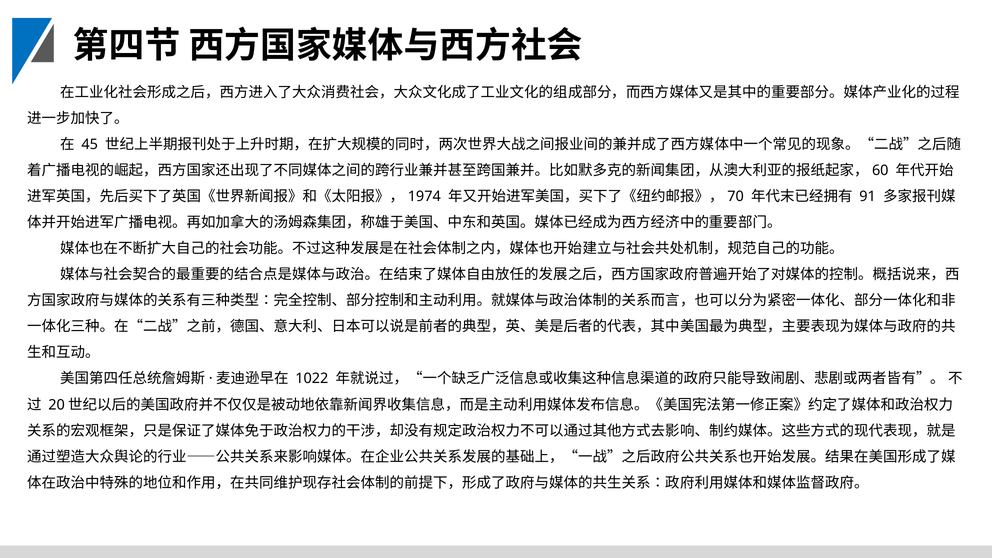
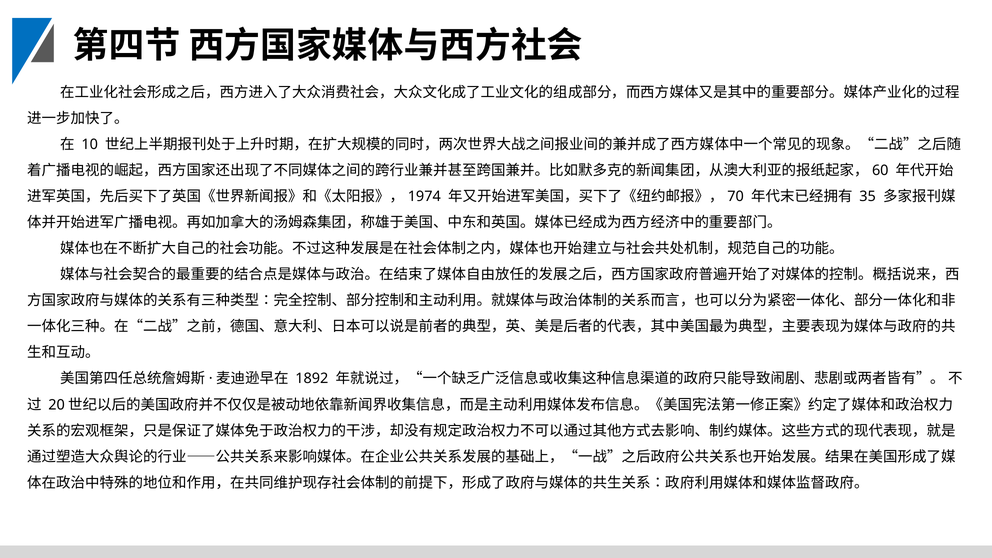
45: 45 -> 10
91: 91 -> 35
1022: 1022 -> 1892
